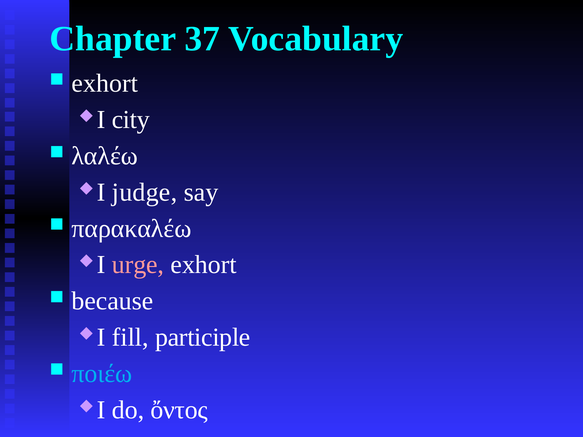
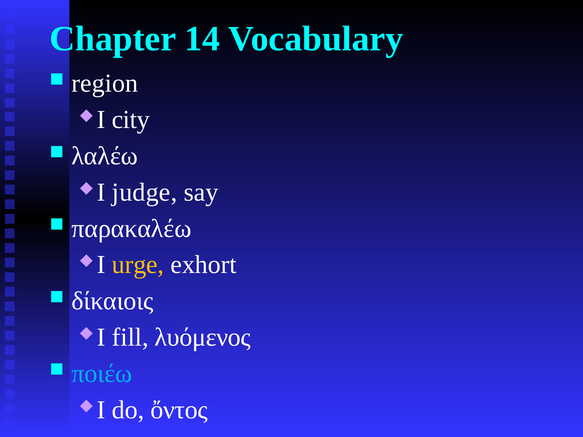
37: 37 -> 14
exhort at (105, 83): exhort -> region
urge colour: pink -> yellow
because: because -> δίκαιοις
participle: participle -> λυόμενος
